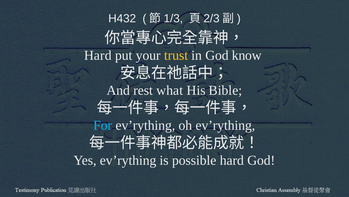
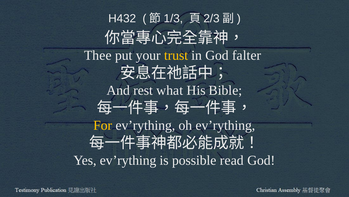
Hard at (98, 55): Hard -> Thee
know: know -> falter
For colour: light blue -> yellow
possible hard: hard -> read
